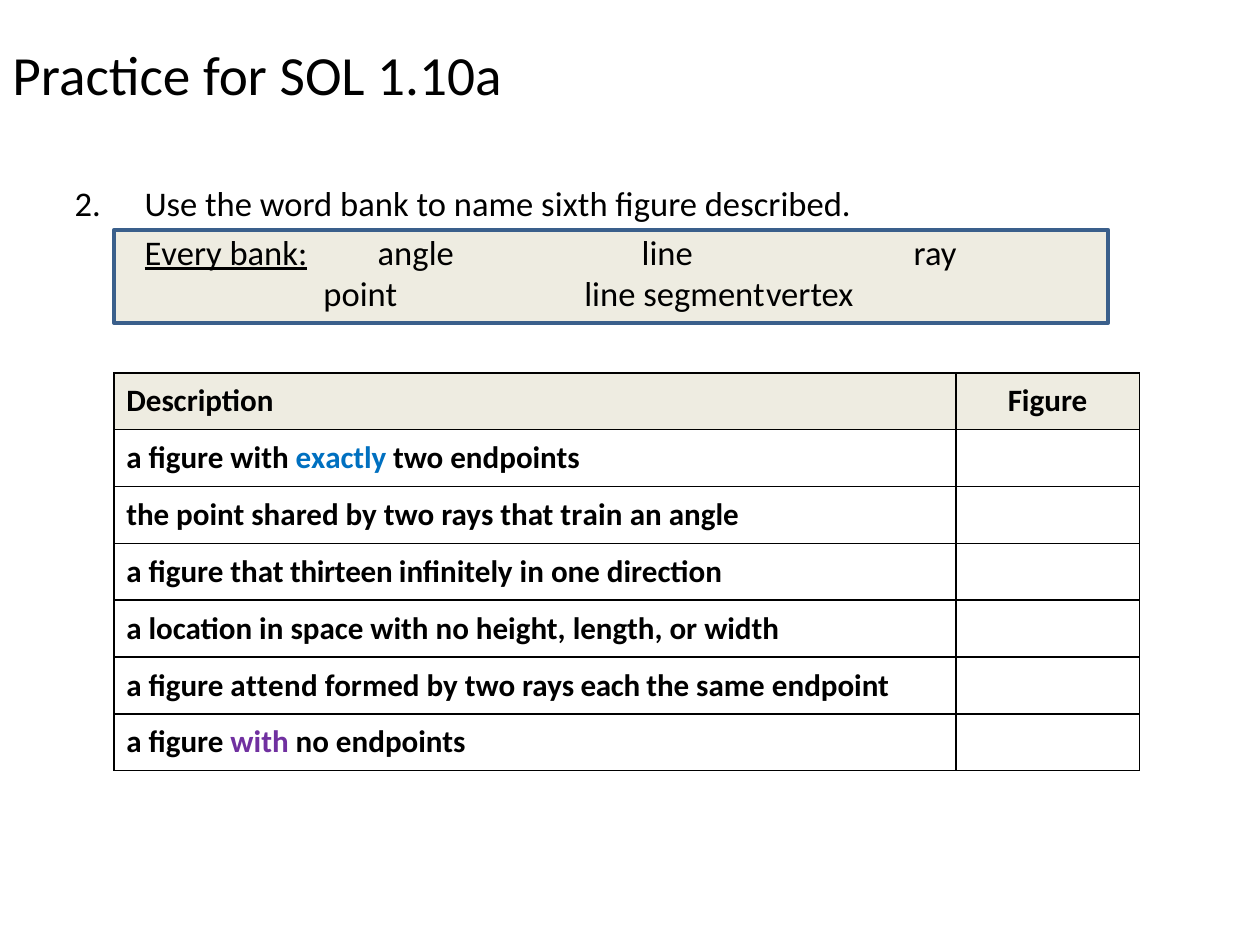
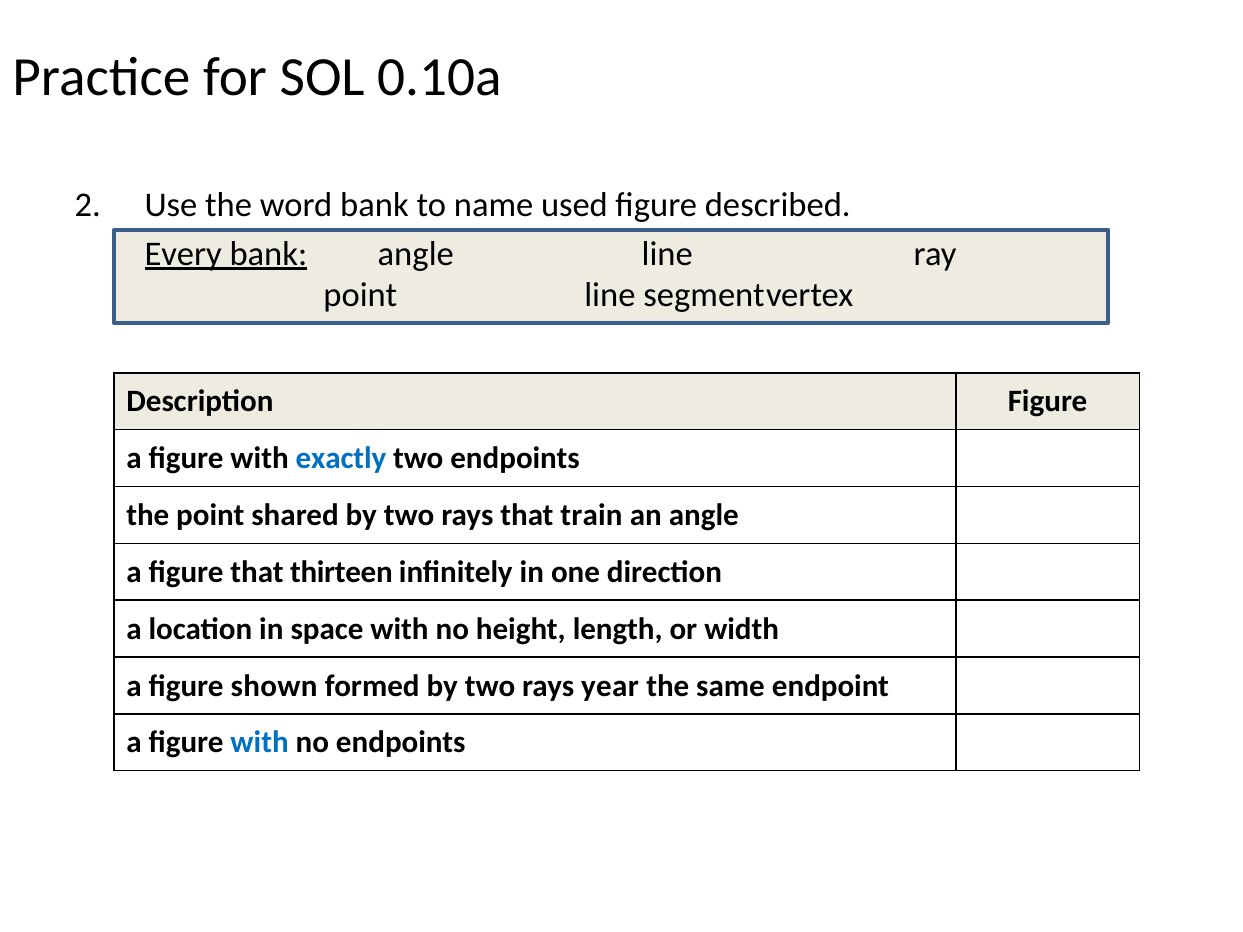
1.10a: 1.10a -> 0.10a
sixth: sixth -> used
attend: attend -> shown
each: each -> year
with at (260, 743) colour: purple -> blue
